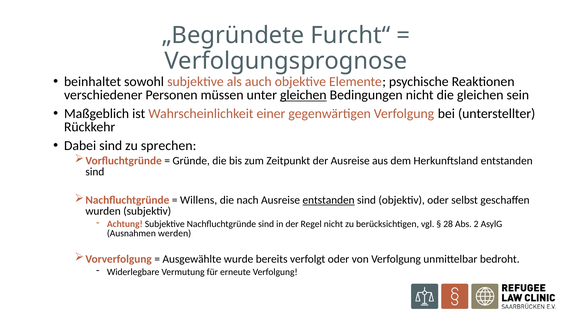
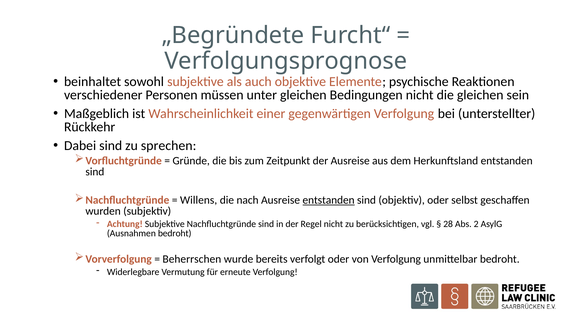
gleichen at (303, 95) underline: present -> none
Ausnahmen werden: werden -> bedroht
Ausgewählte: Ausgewählte -> Beherrschen
